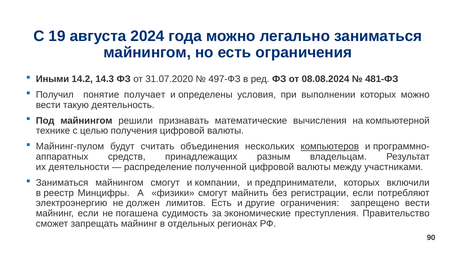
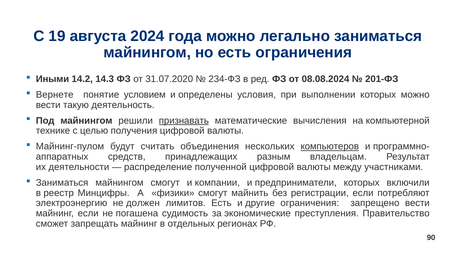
497-ФЗ: 497-ФЗ -> 234-ФЗ
481-ФЗ: 481-ФЗ -> 201-ФЗ
Получил: Получил -> Вернете
получает: получает -> условием
признавать underline: none -> present
